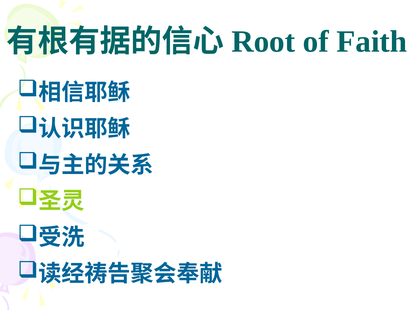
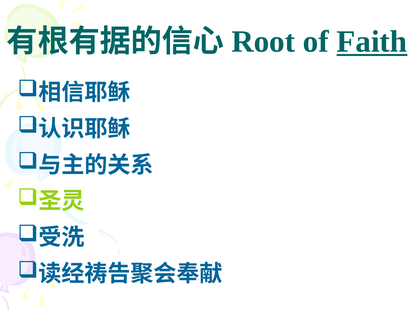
Faith underline: none -> present
